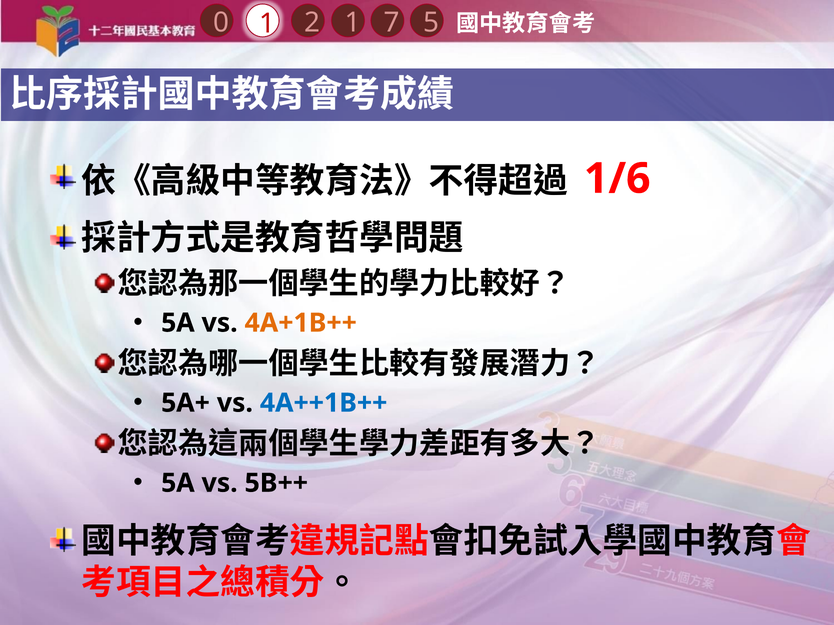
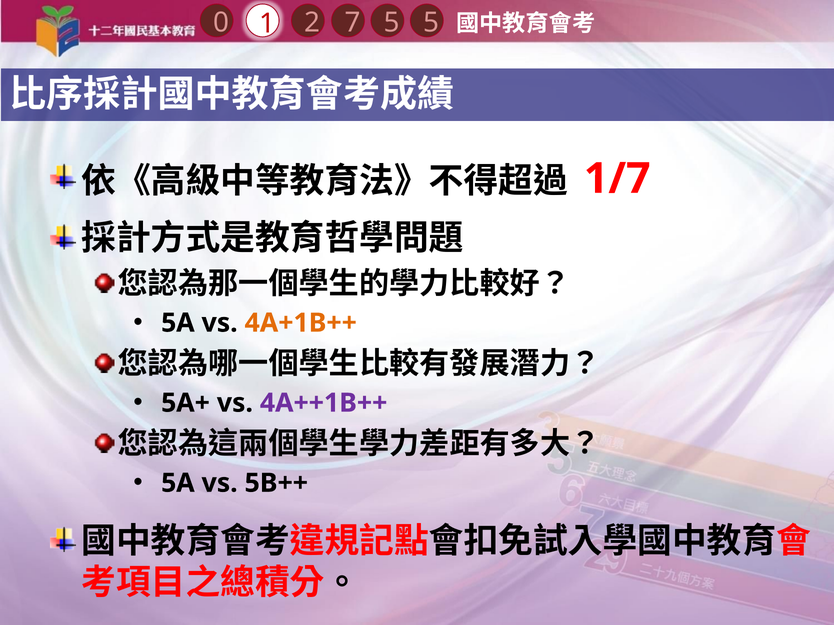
2 7: 7 -> 5
1 1: 1 -> 7
1/6: 1/6 -> 1/7
4A++1B++ colour: blue -> purple
